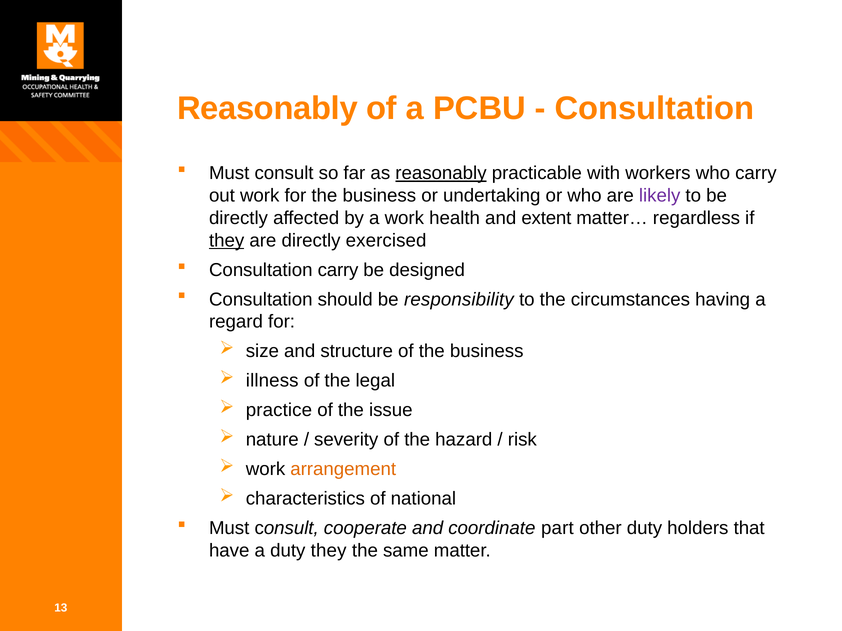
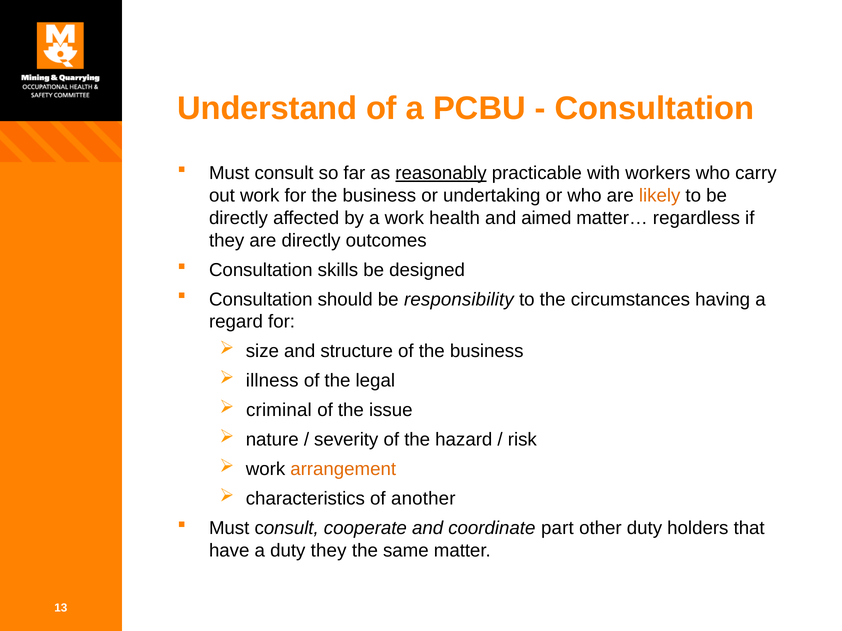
Reasonably at (267, 109): Reasonably -> Understand
likely colour: purple -> orange
extent: extent -> aimed
they at (227, 241) underline: present -> none
exercised: exercised -> outcomes
Consultation carry: carry -> skills
practice: practice -> criminal
national: national -> another
